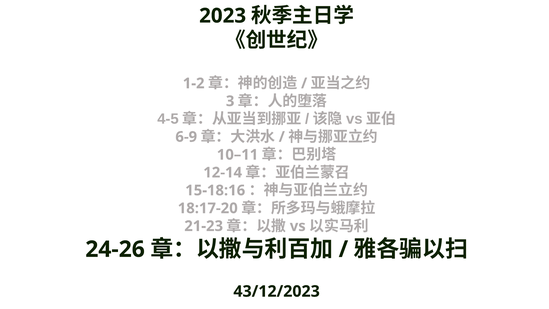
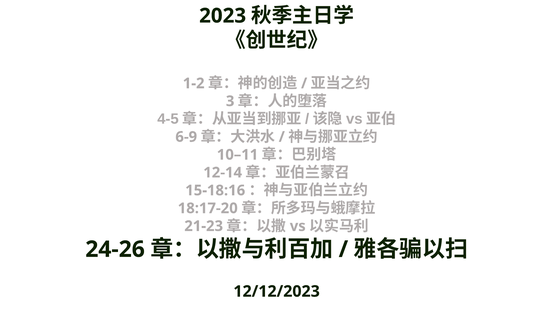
43/12/2023: 43/12/2023 -> 12/12/2023
